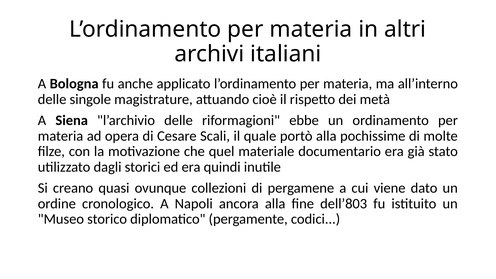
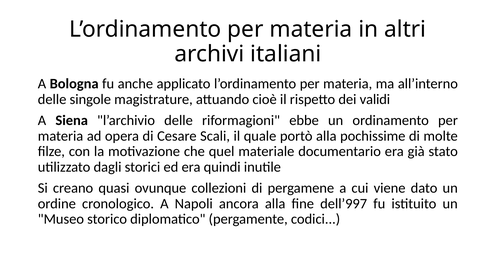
metà: metà -> validi
dell’803: dell’803 -> dell’997
